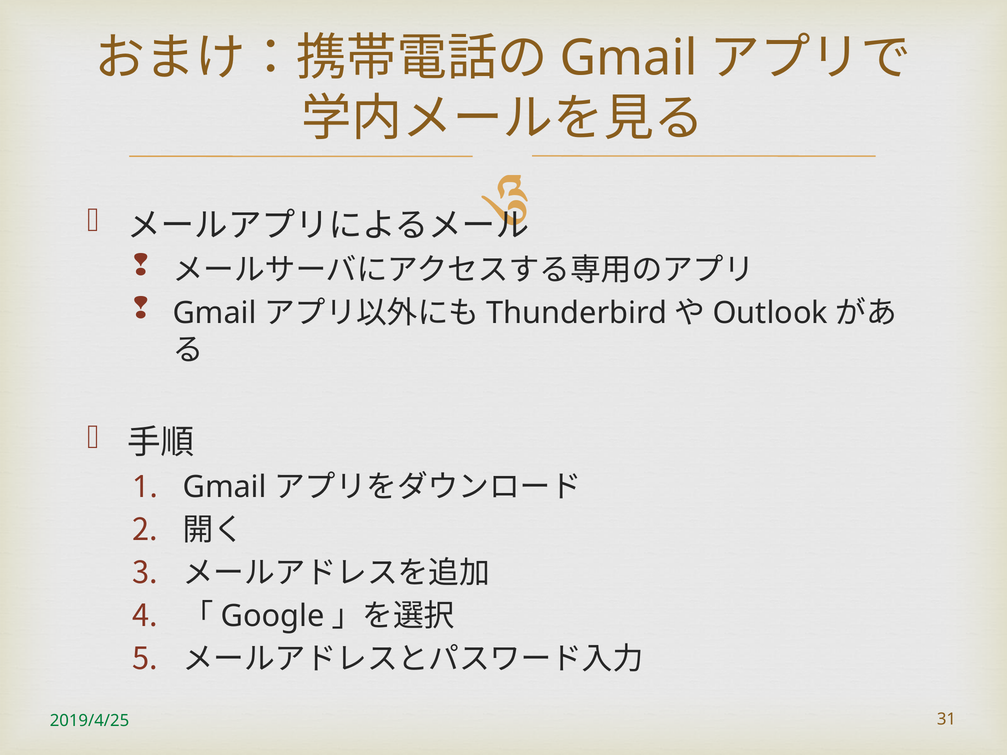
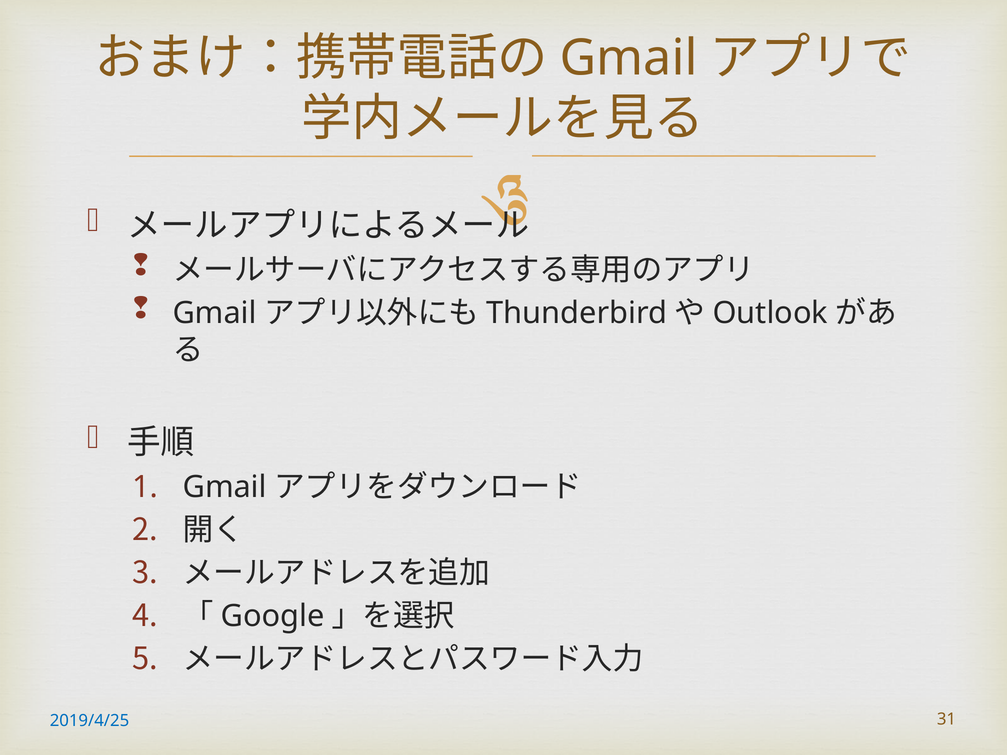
2019/4/25 colour: green -> blue
